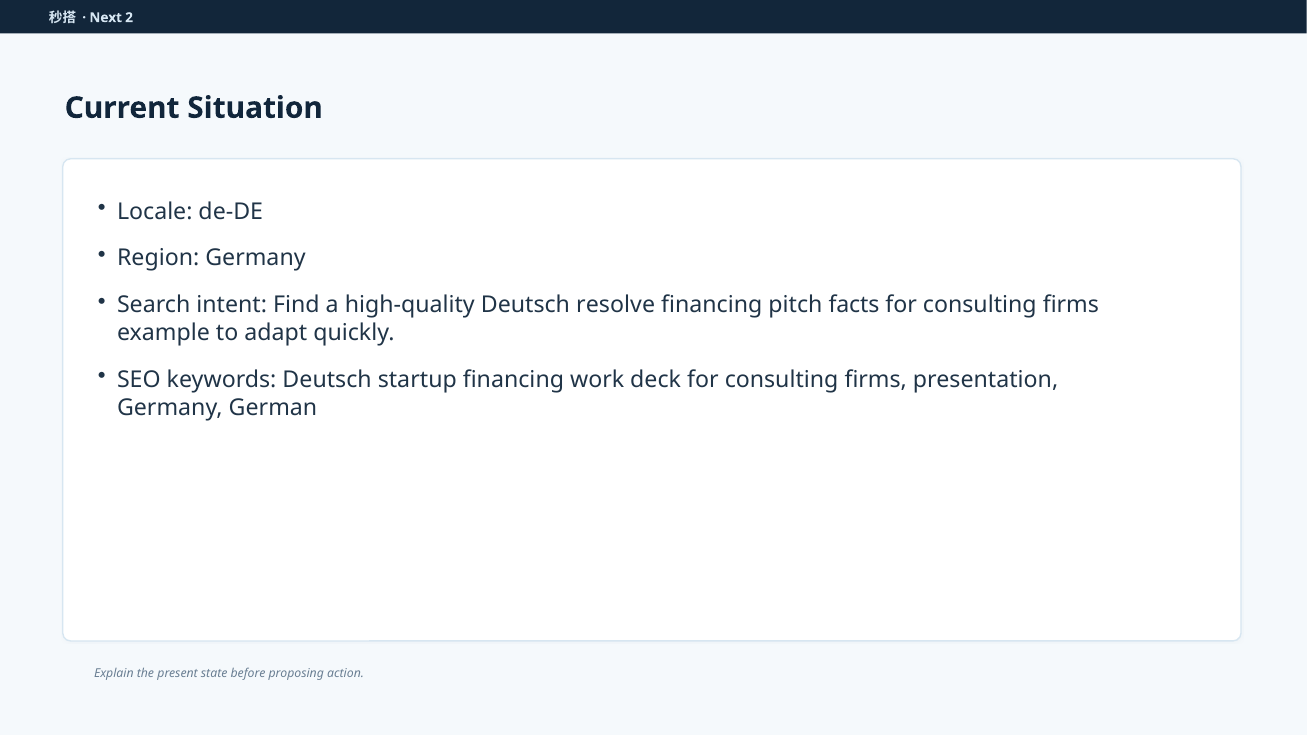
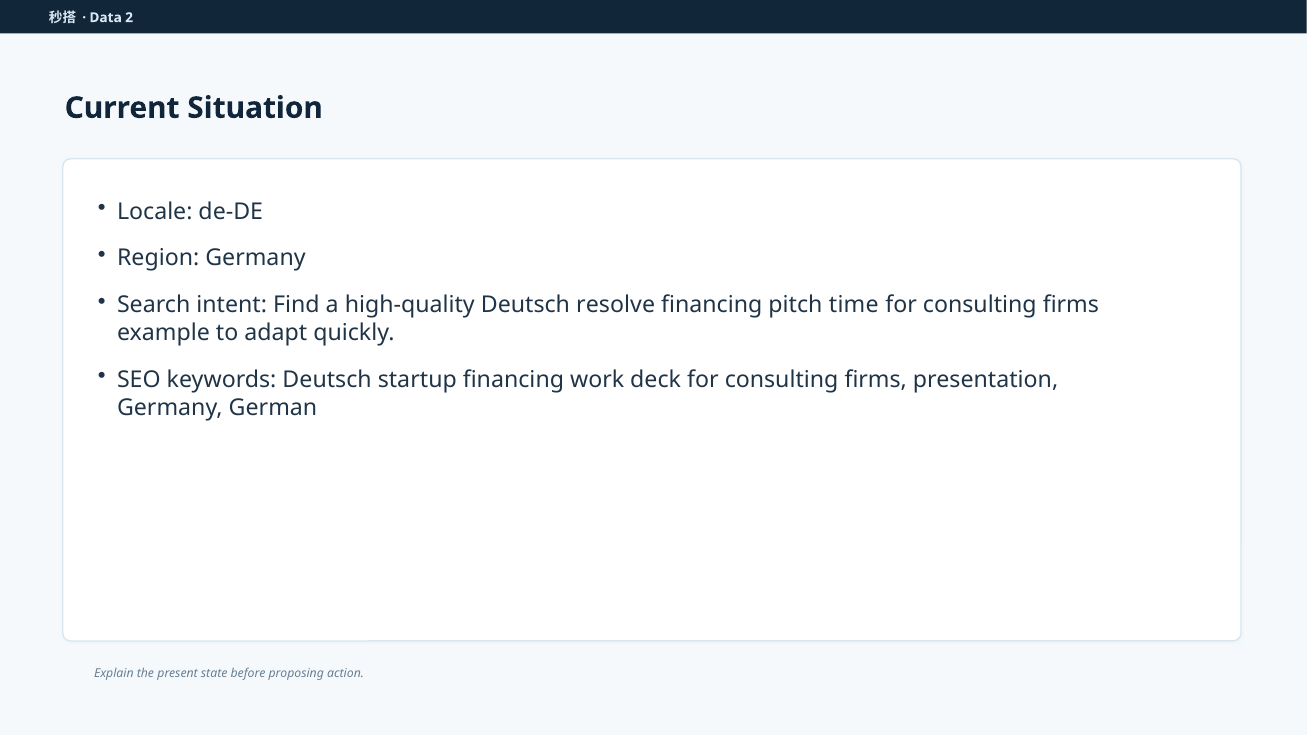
Next: Next -> Data
facts: facts -> time
